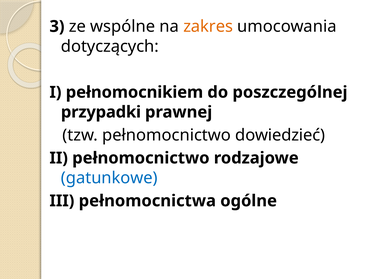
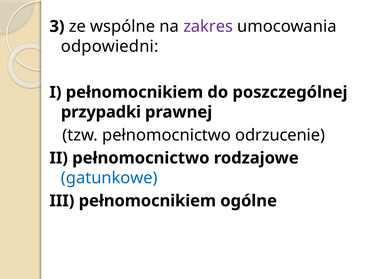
zakres colour: orange -> purple
dotyczących: dotyczących -> odpowiedni
dowiedzieć: dowiedzieć -> odrzucenie
III pełnomocnictwa: pełnomocnictwa -> pełnomocnikiem
